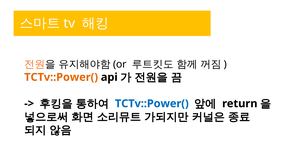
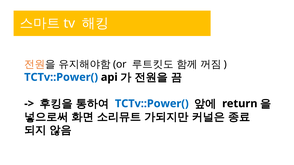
TCTv::Power( at (61, 77) colour: orange -> blue
